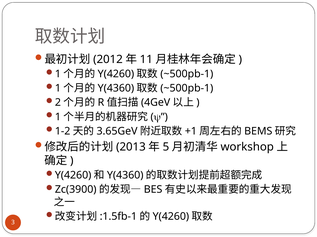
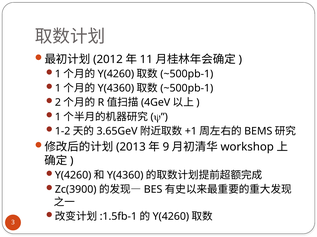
5: 5 -> 9
